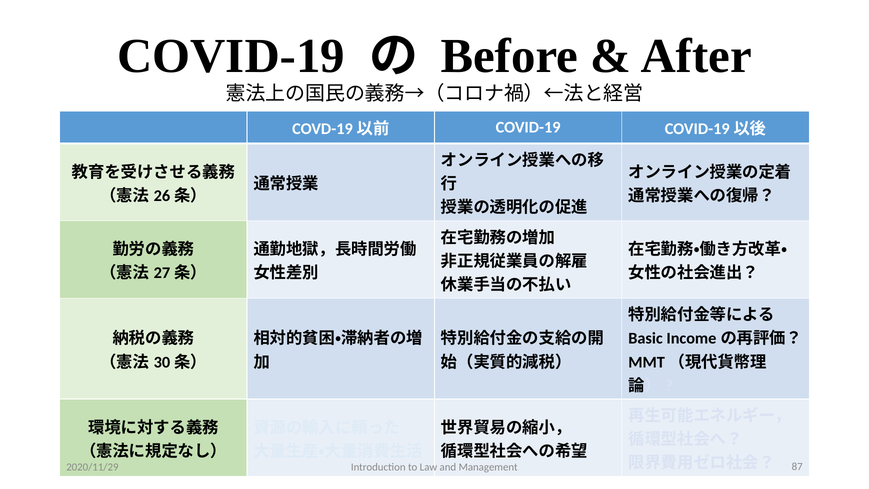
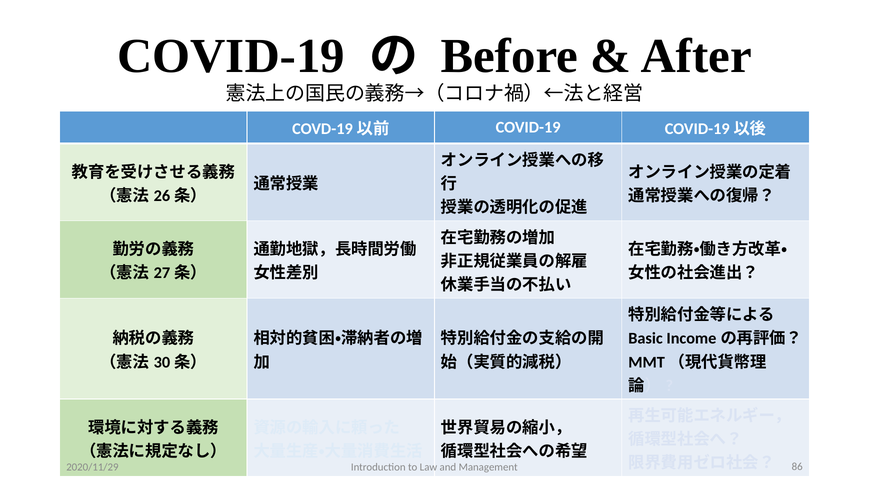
87: 87 -> 86
